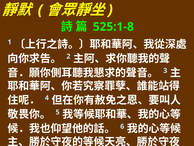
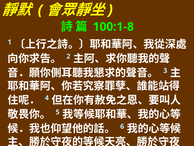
525:1-8: 525:1-8 -> 100:1-8
